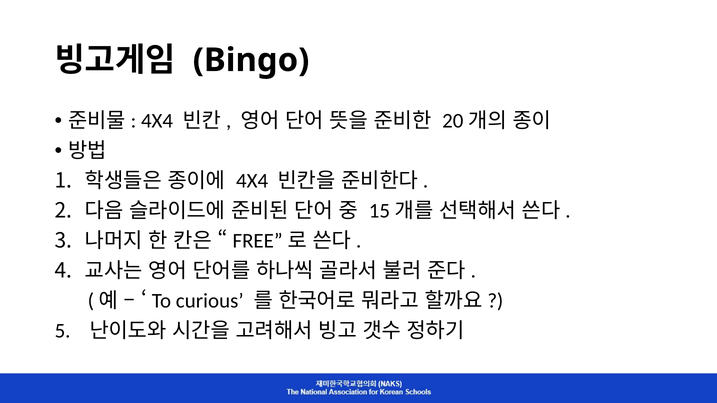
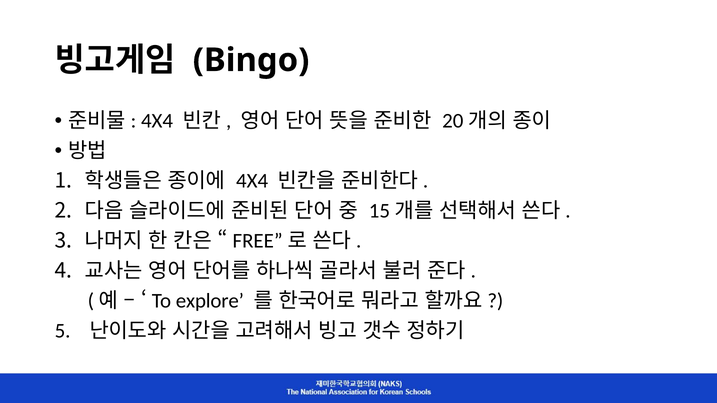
curious: curious -> explore
